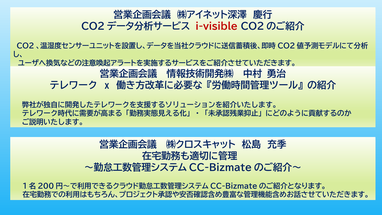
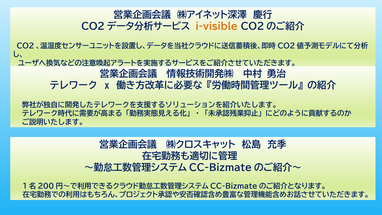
i-visible colour: red -> orange
